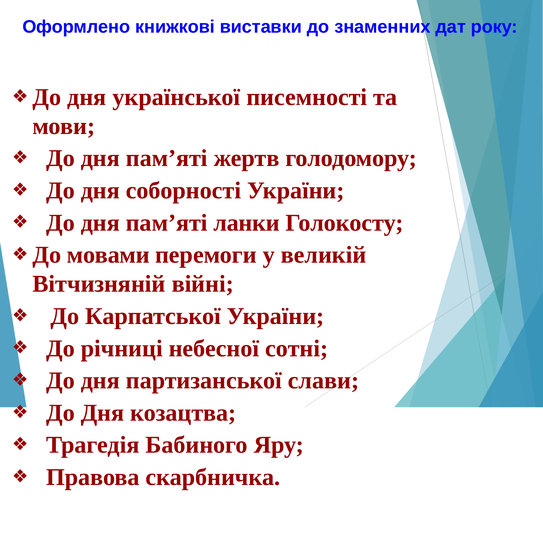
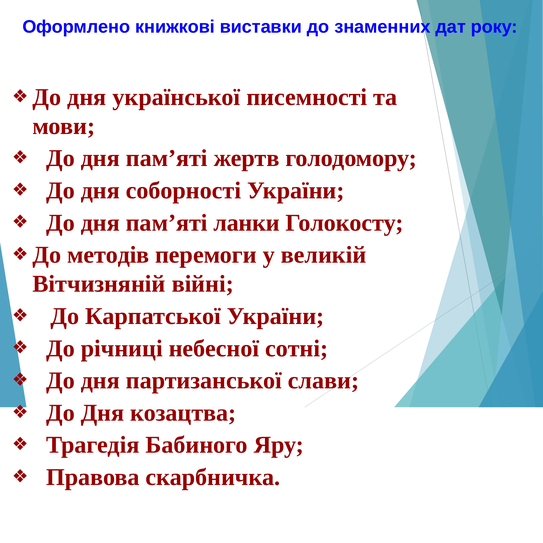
мовами: мовами -> методів
